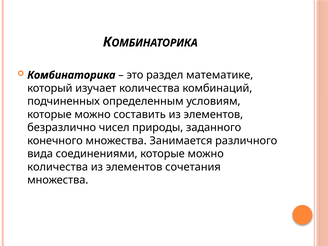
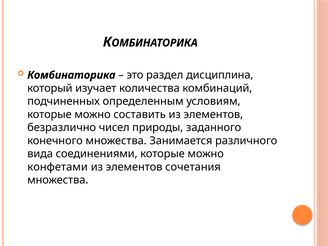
математике: математике -> дисциплина
количества at (58, 167): количества -> конфетами
